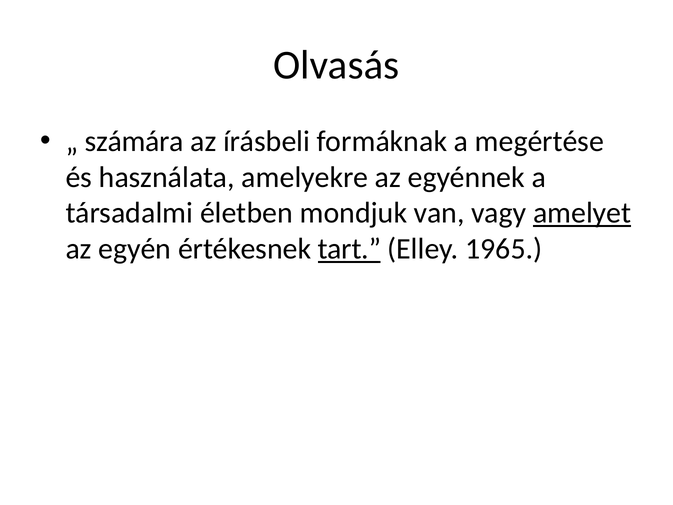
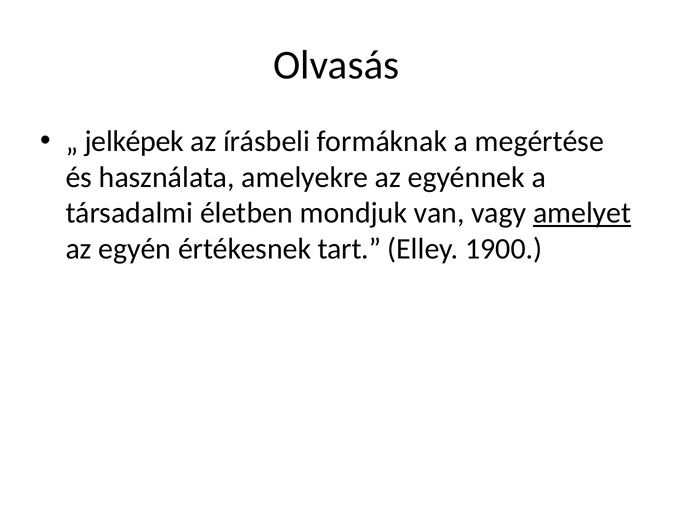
számára: számára -> jelképek
tart underline: present -> none
1965: 1965 -> 1900
